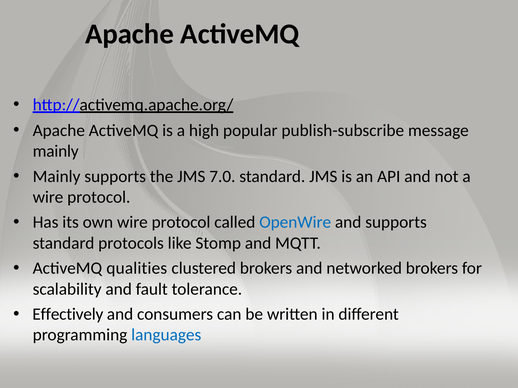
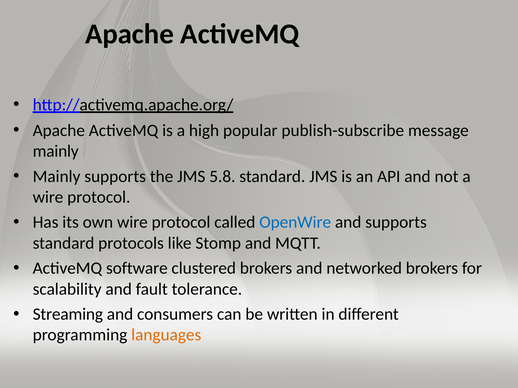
7.0: 7.0 -> 5.8
qualities: qualities -> software
Effectively: Effectively -> Streaming
languages colour: blue -> orange
